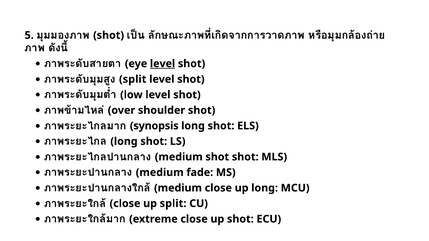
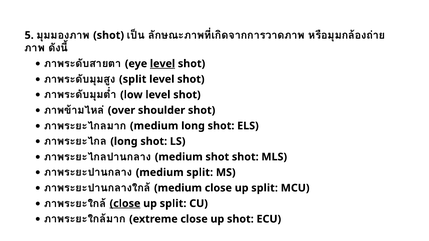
synopsis at (154, 126): synopsis -> medium
medium fade: fade -> split
medium close up long: long -> split
close at (125, 204) underline: none -> present
